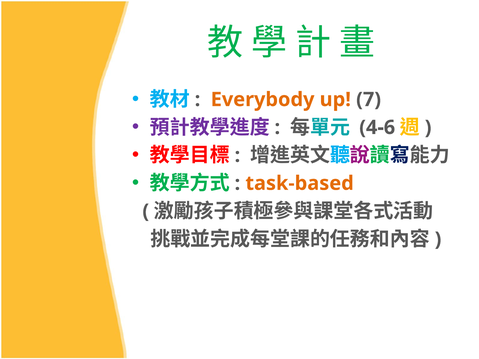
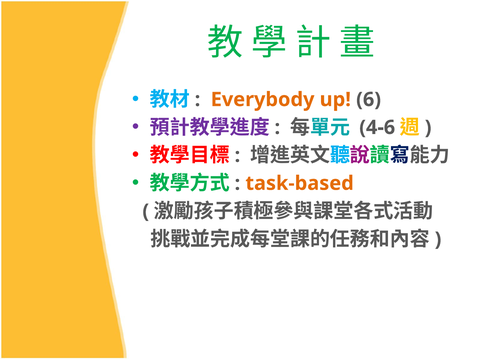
7: 7 -> 6
